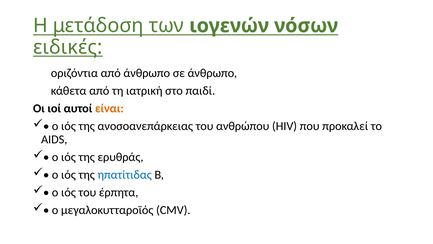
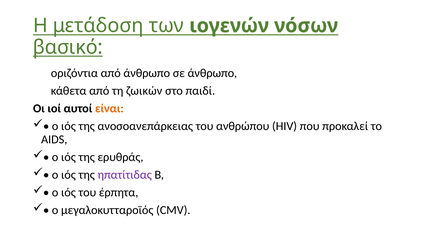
ειδικές: ειδικές -> βασικό
ιατρική: ιατρική -> ζωικών
ηπατίτιδας colour: blue -> purple
